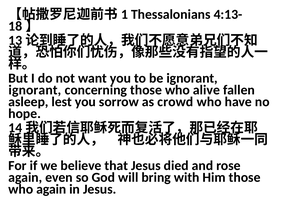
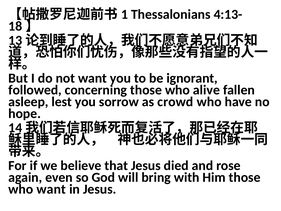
ignorant at (35, 90): ignorant -> followed
who again: again -> want
